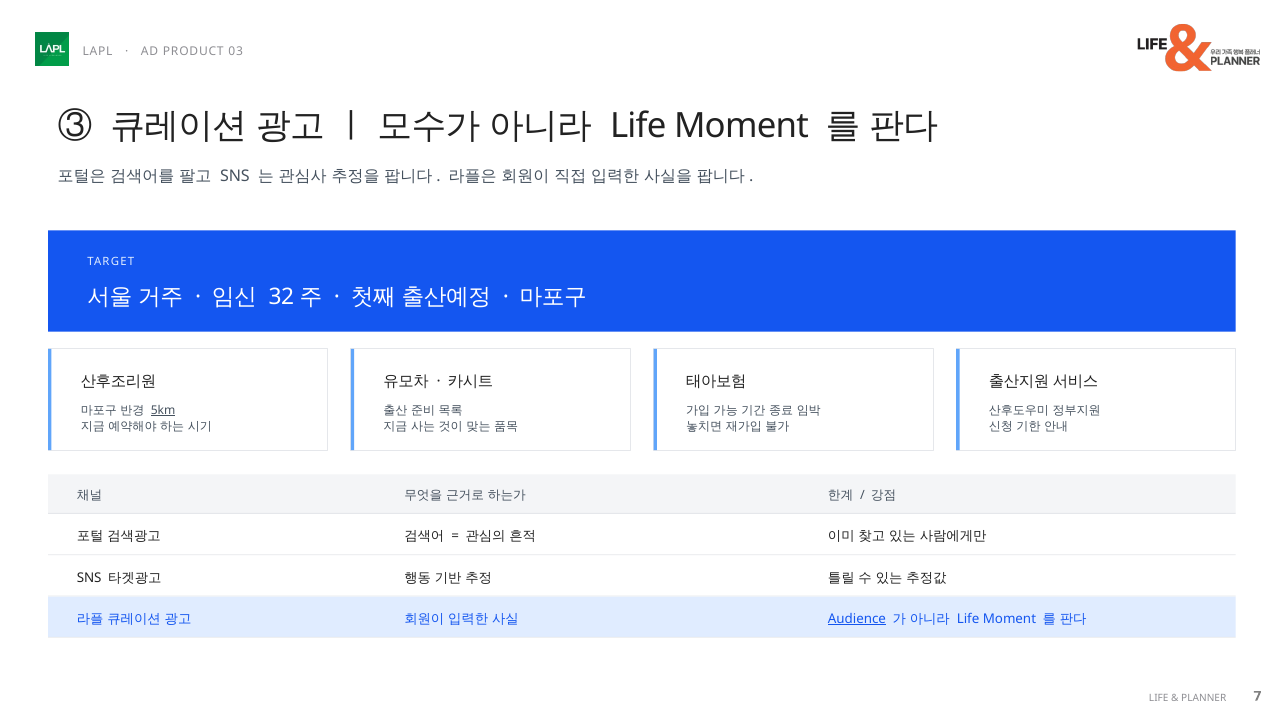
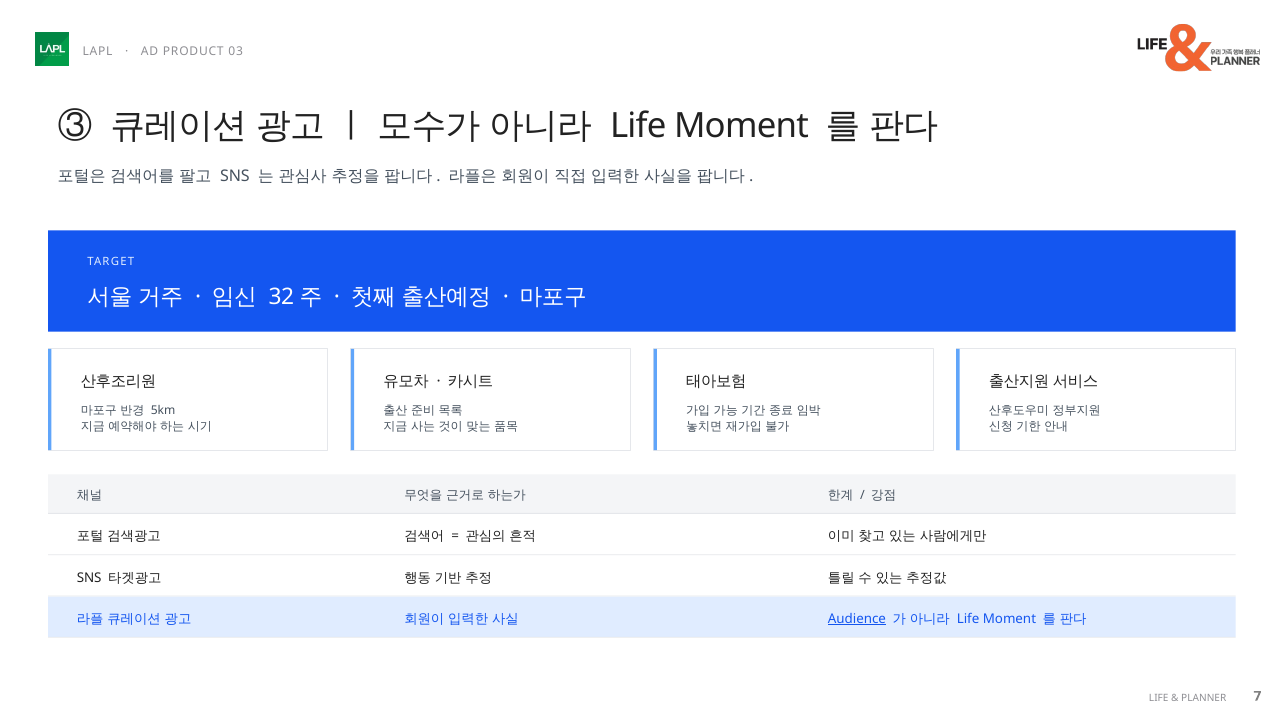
5km underline: present -> none
